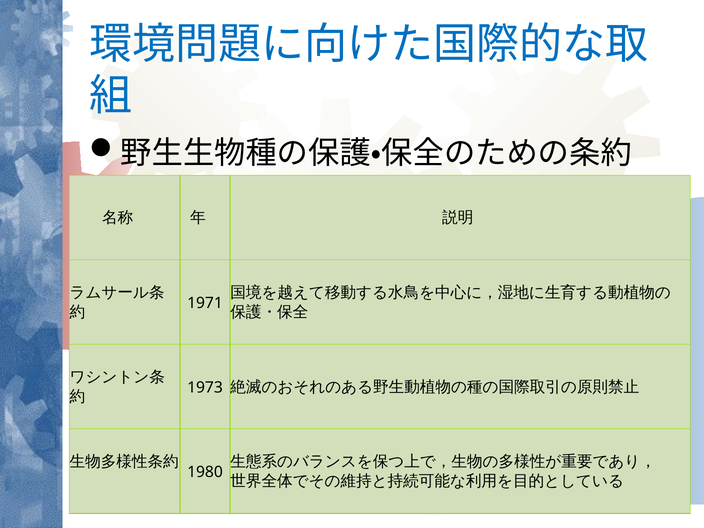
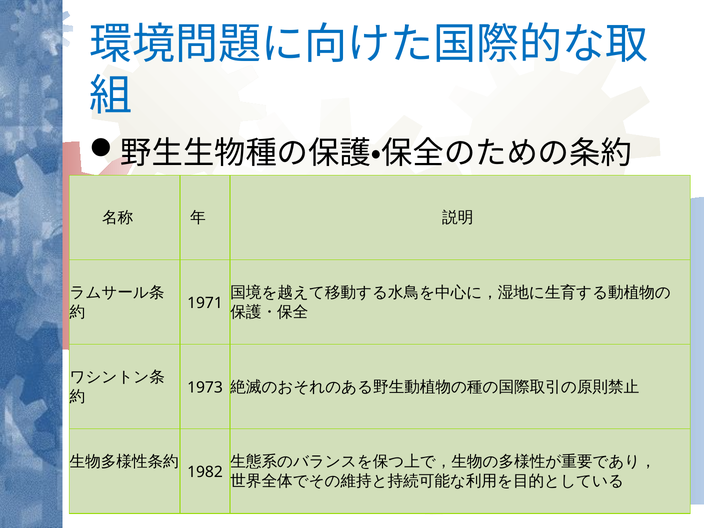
1980: 1980 -> 1982
